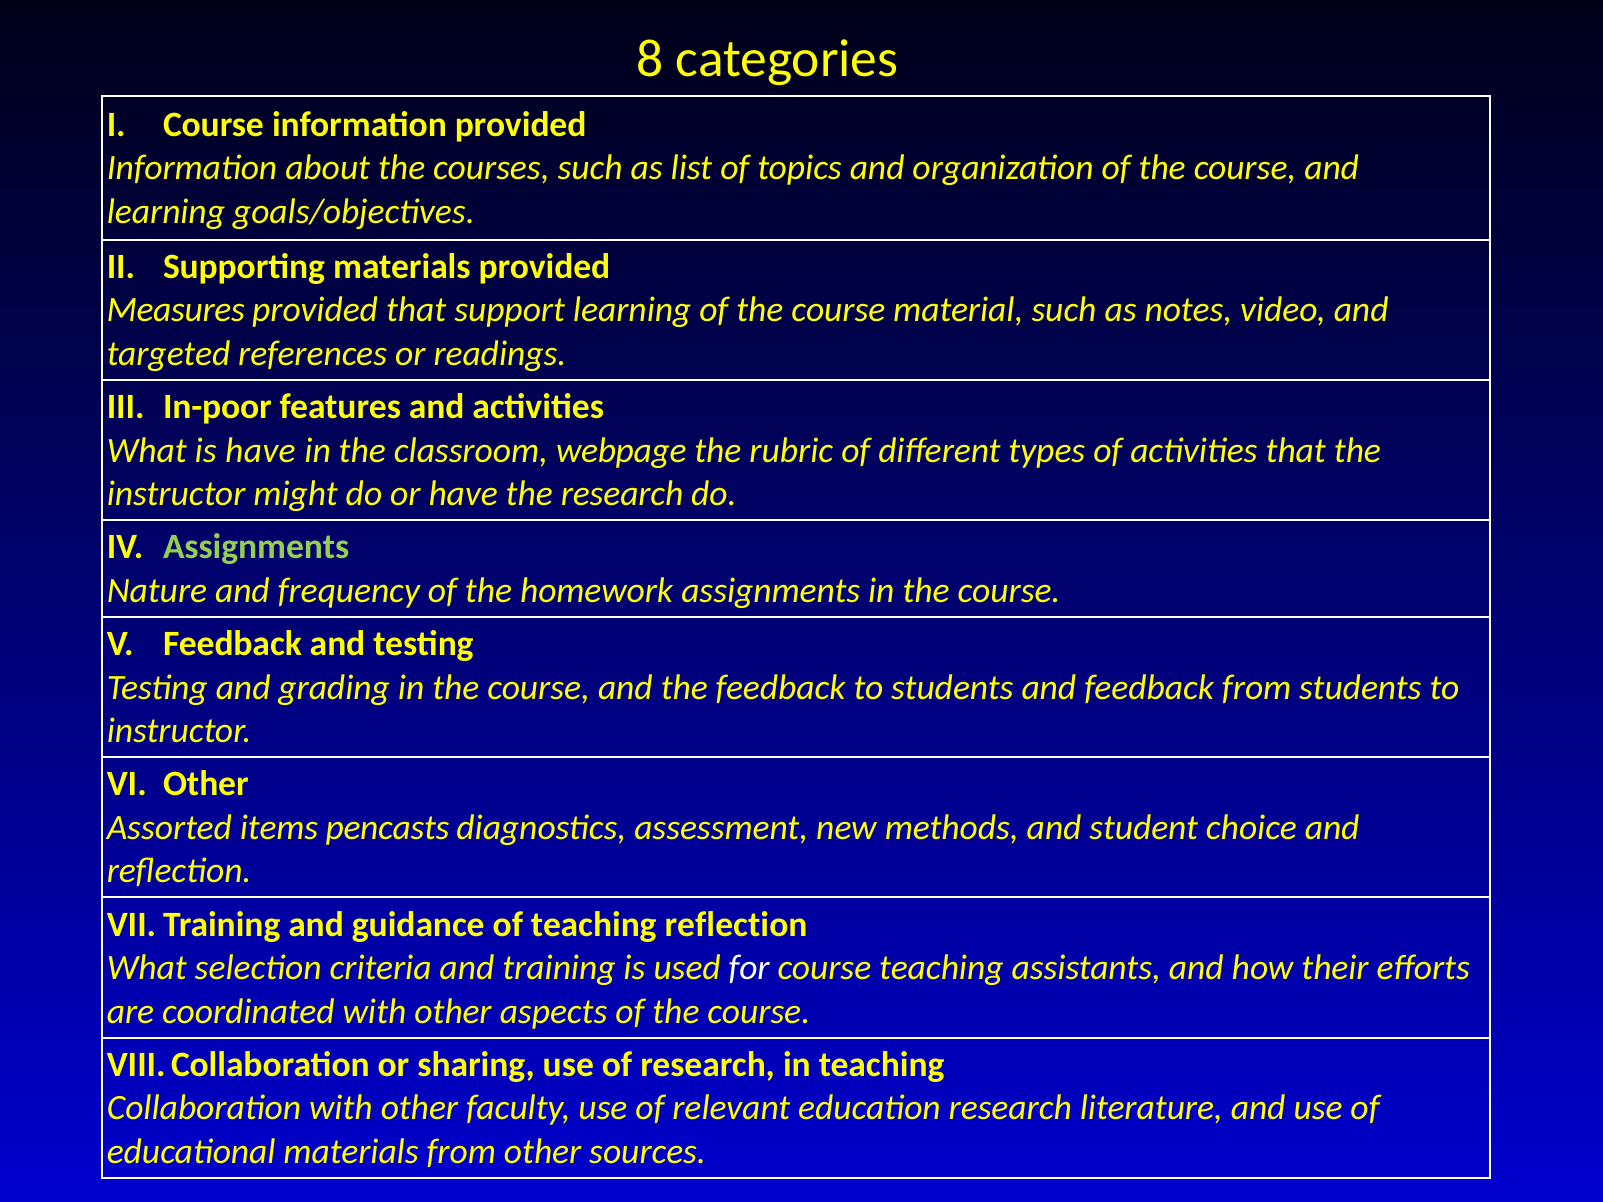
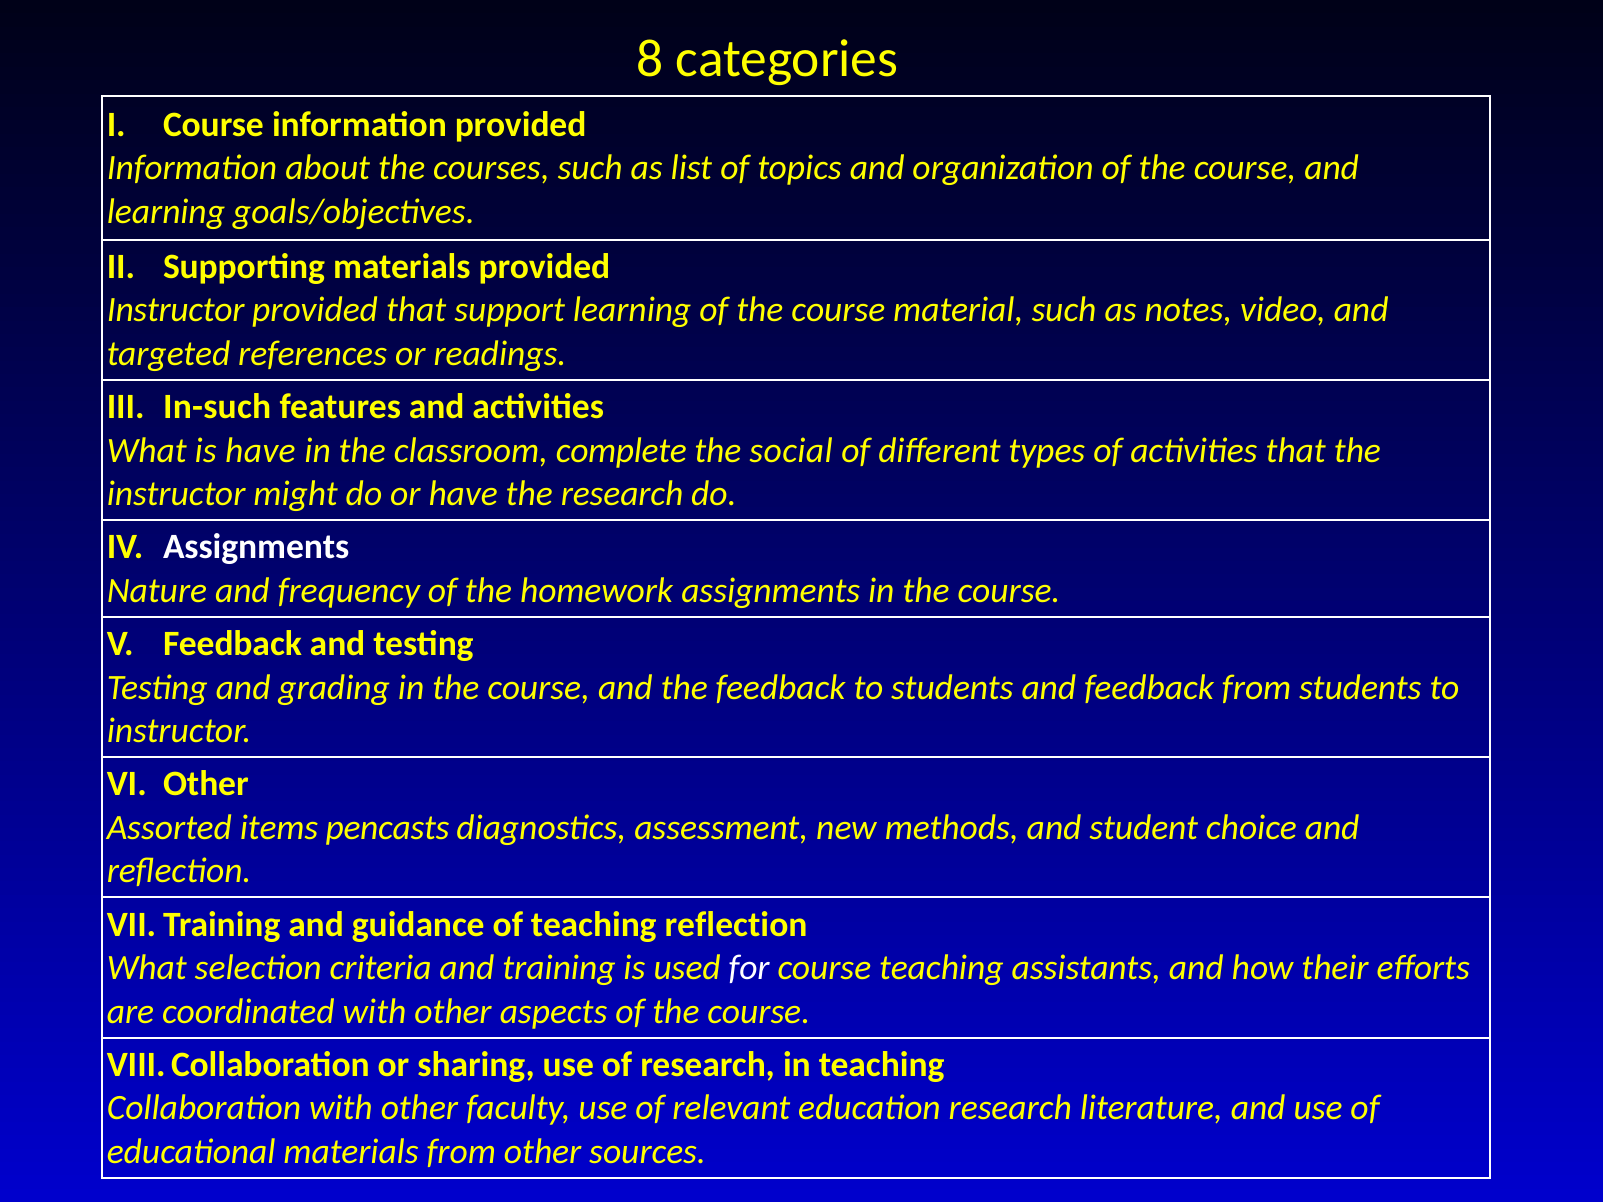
Measures at (176, 310): Measures -> Instructor
In-poor: In-poor -> In-such
webpage: webpage -> complete
rubric: rubric -> social
Assignments at (256, 547) colour: light green -> white
